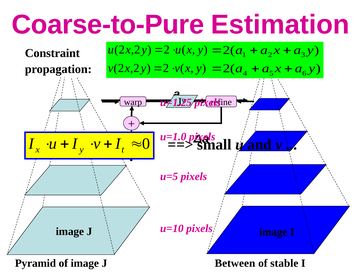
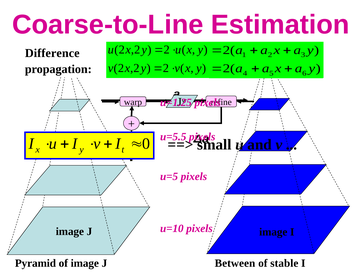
Coarse-to-Pure: Coarse-to-Pure -> Coarse-to-Line
Constraint: Constraint -> Difference
u=1.0: u=1.0 -> u=5.5
